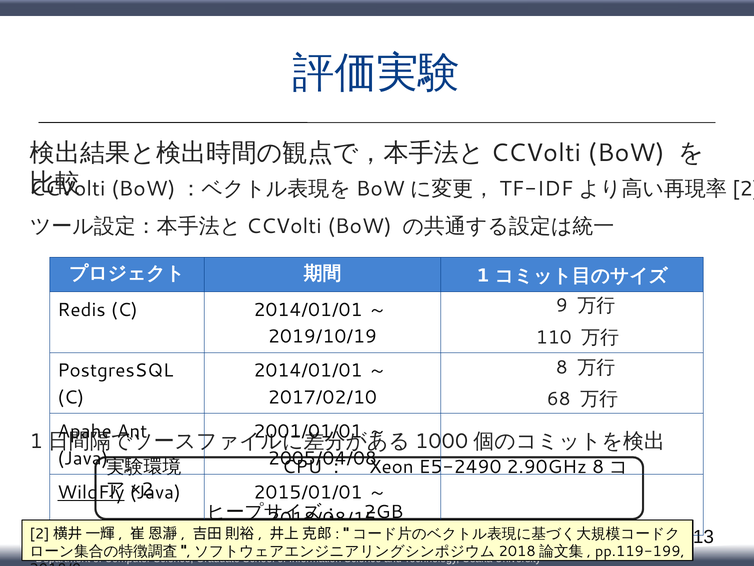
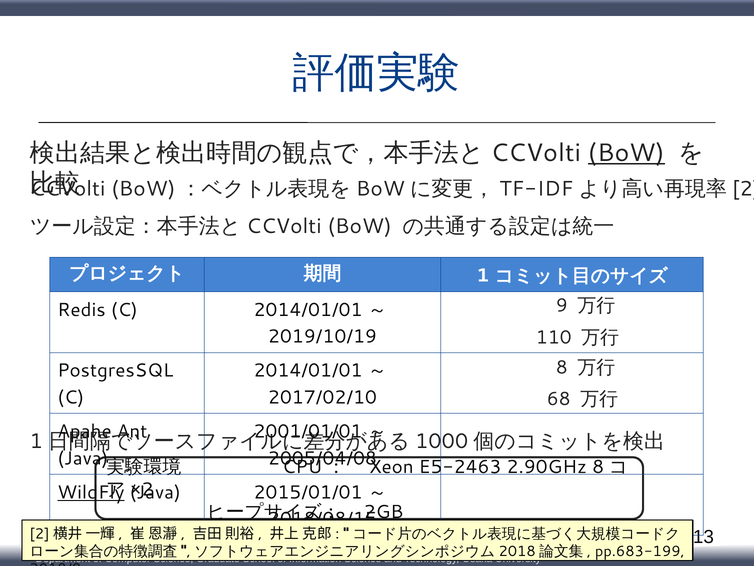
BoW at (626, 153) underline: none -> present
E5-2490: E5-2490 -> E5-2463
pp.119-199: pp.119-199 -> pp.683-199
